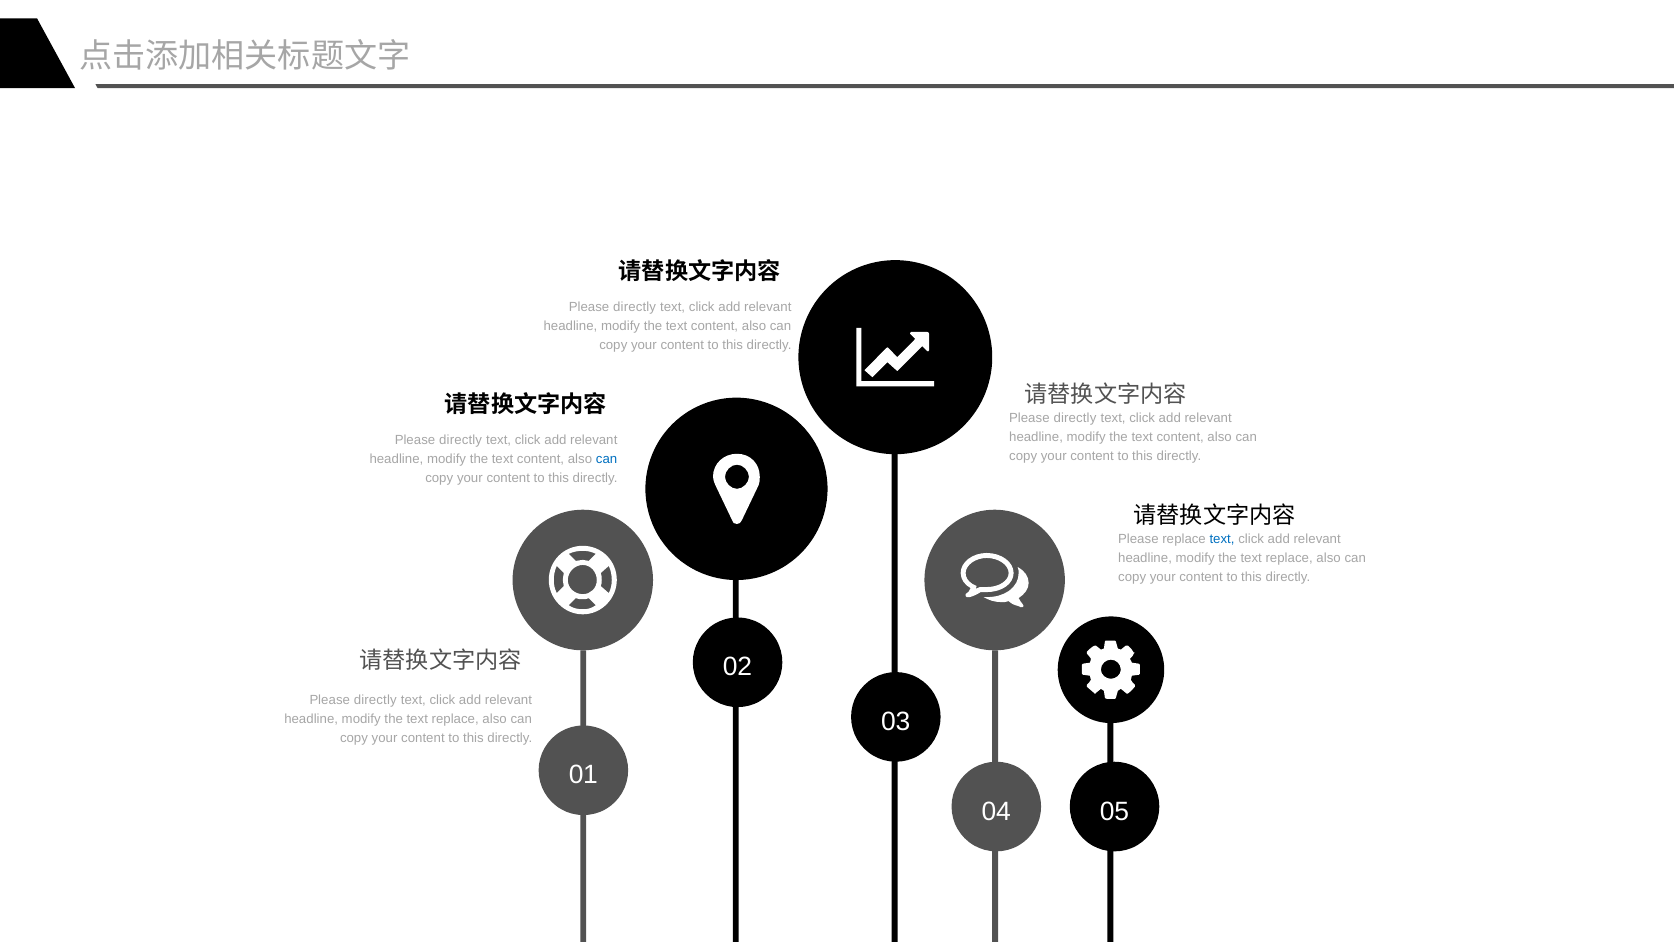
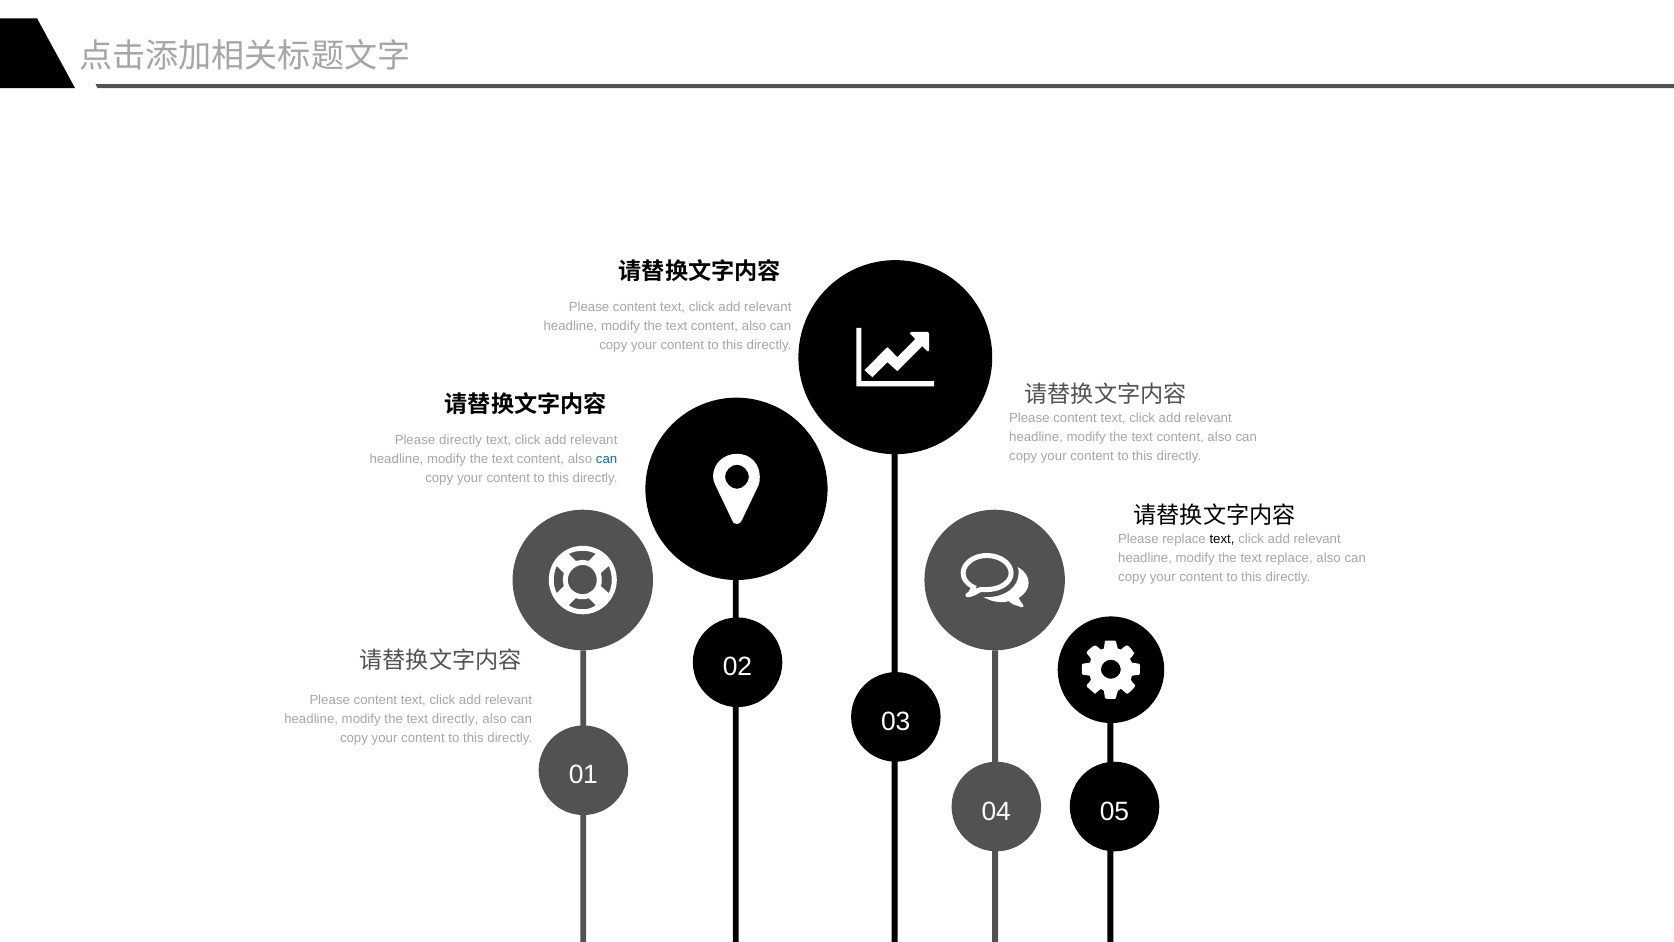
directly at (635, 307): directly -> content
directly at (1075, 418): directly -> content
text at (1222, 539) colour: blue -> black
directly at (375, 700): directly -> content
replace at (455, 719): replace -> directly
